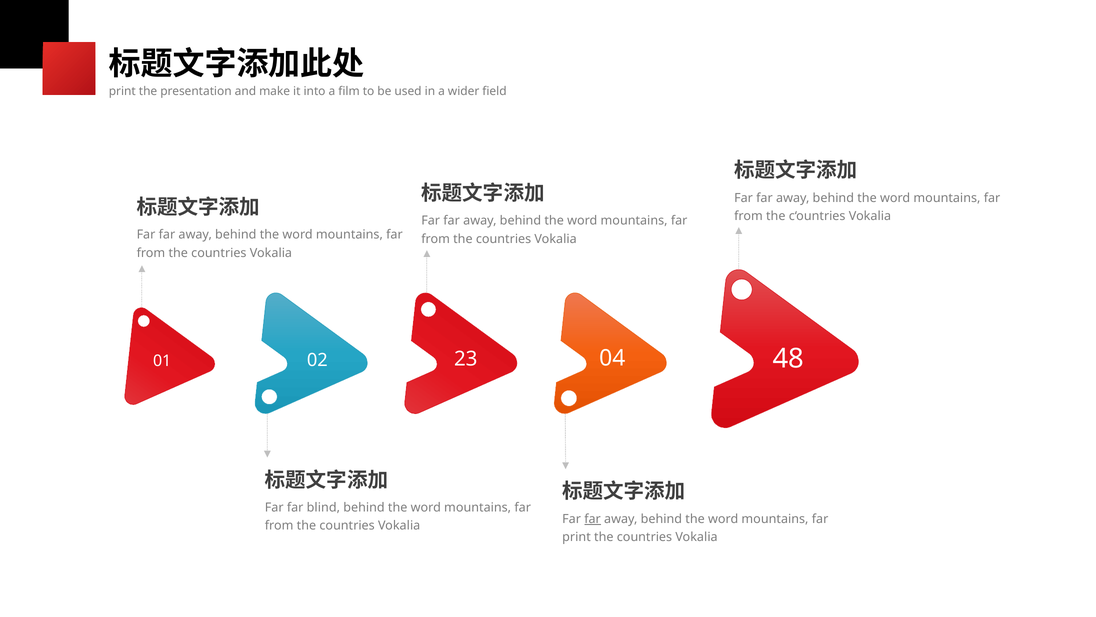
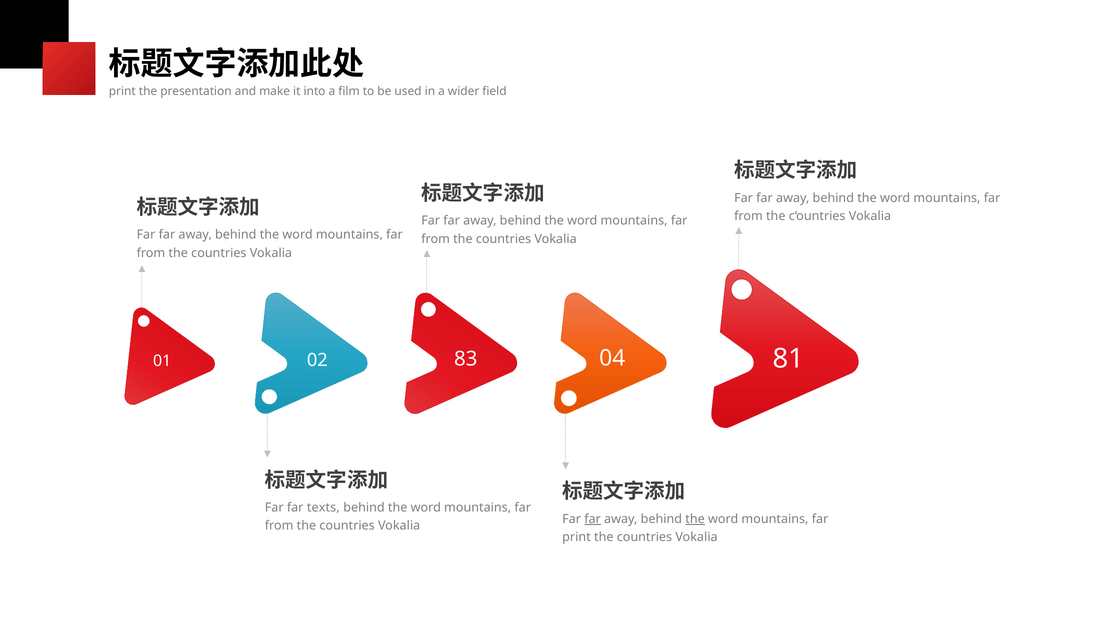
23: 23 -> 83
48: 48 -> 81
blind: blind -> texts
the at (695, 519) underline: none -> present
